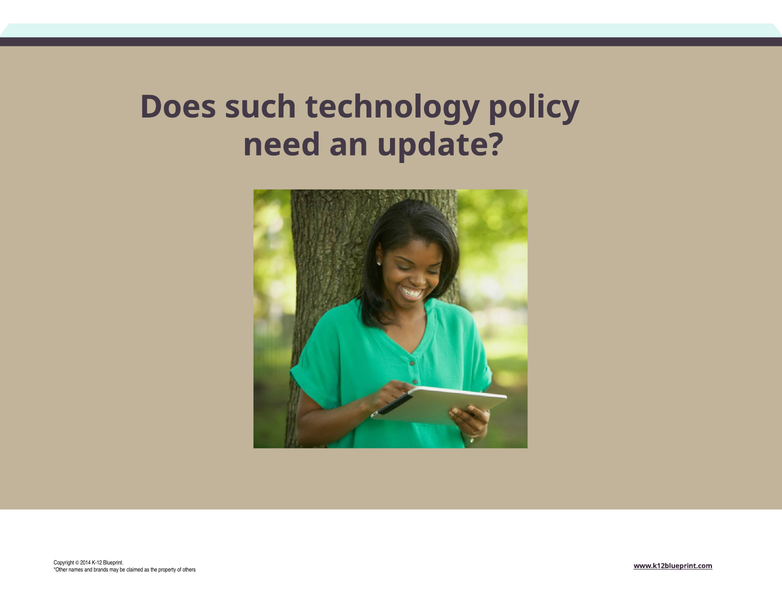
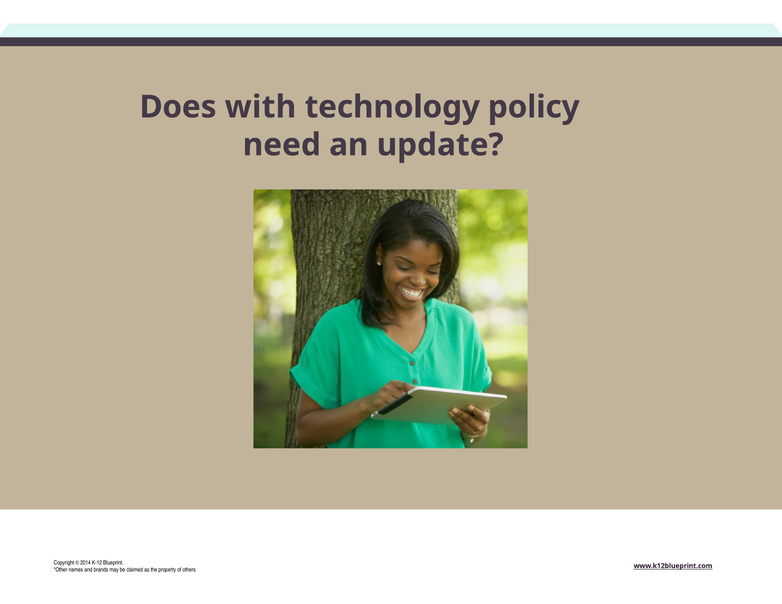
such: such -> with
